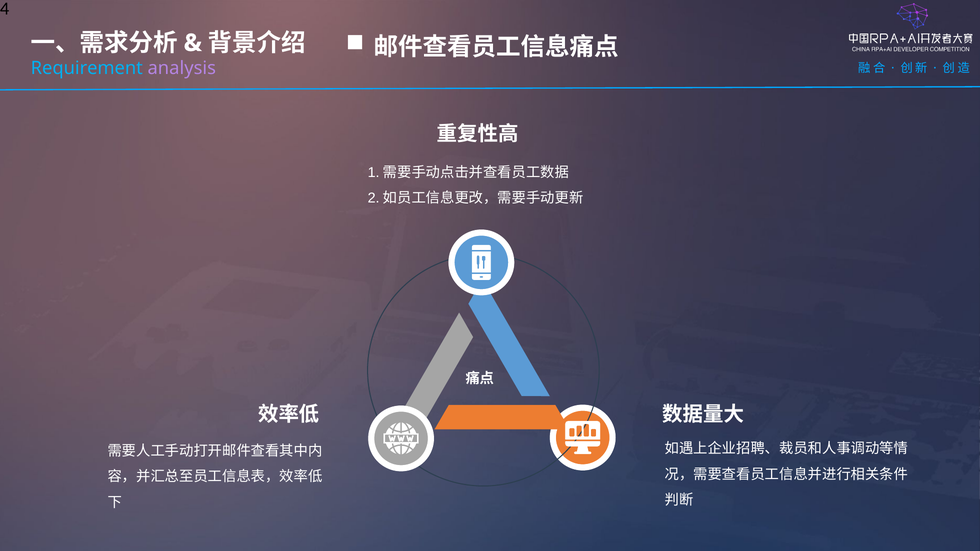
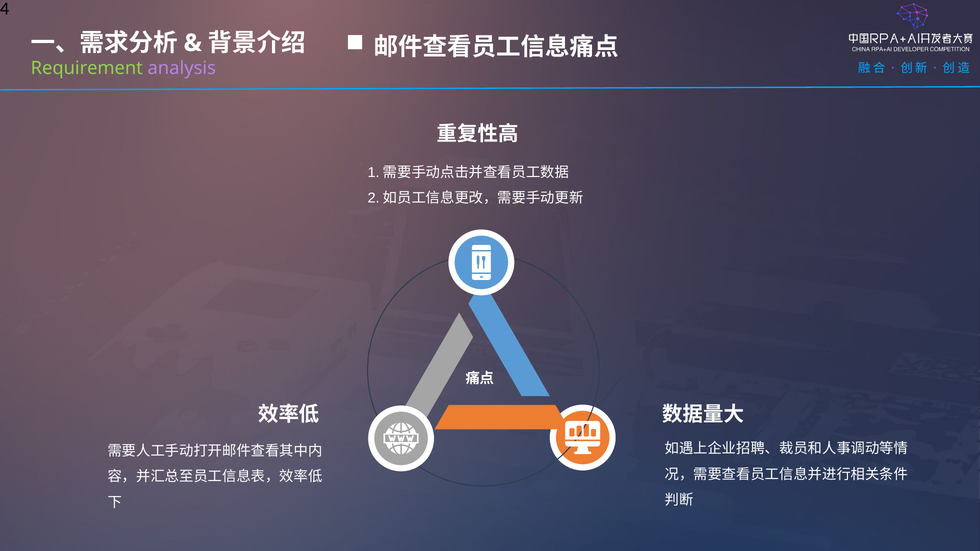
Requirement colour: light blue -> light green
